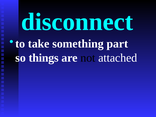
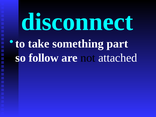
things: things -> follow
